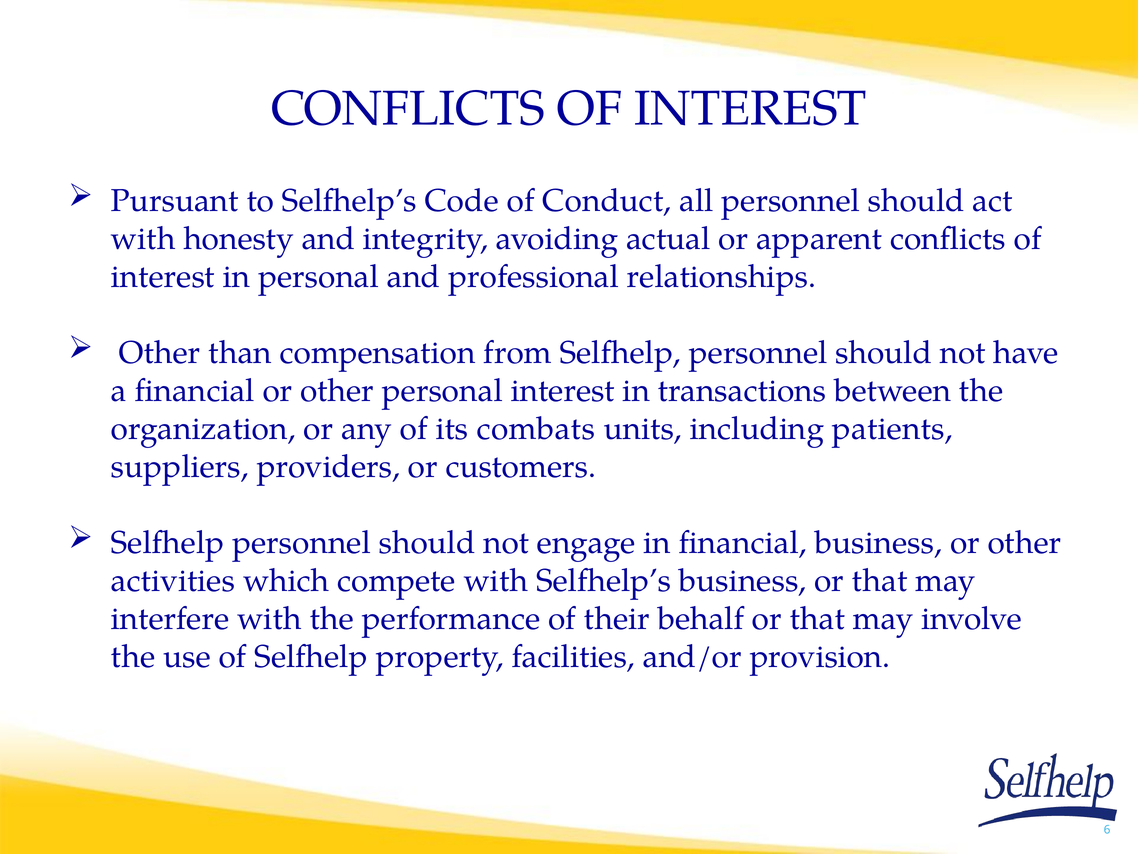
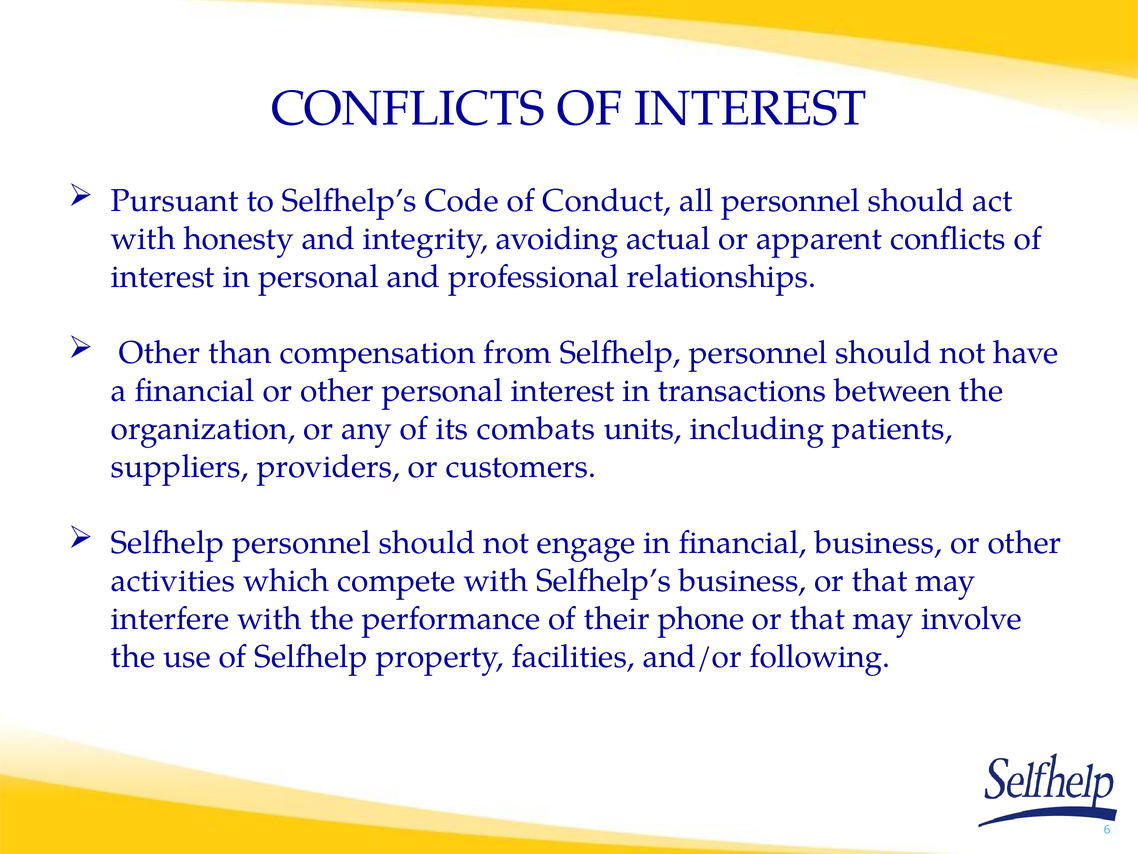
behalf: behalf -> phone
provision: provision -> following
